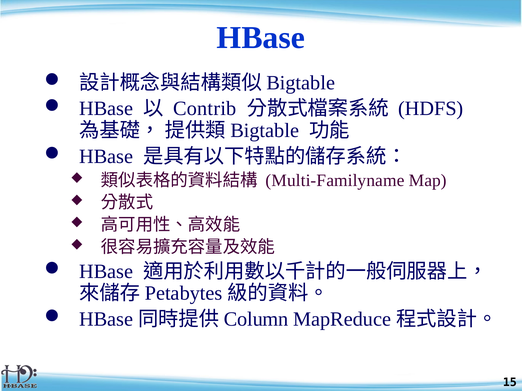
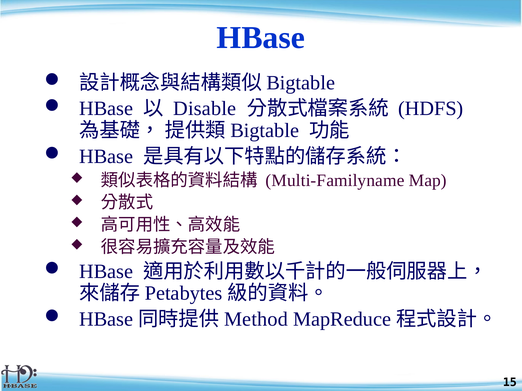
Contrib: Contrib -> Disable
Column: Column -> Method
